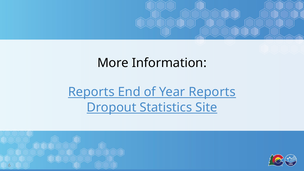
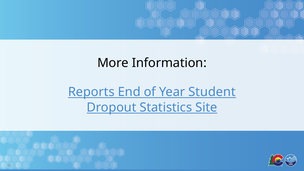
Year Reports: Reports -> Student
